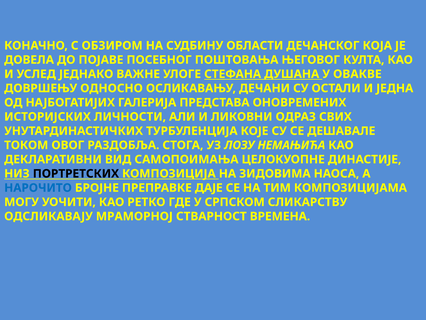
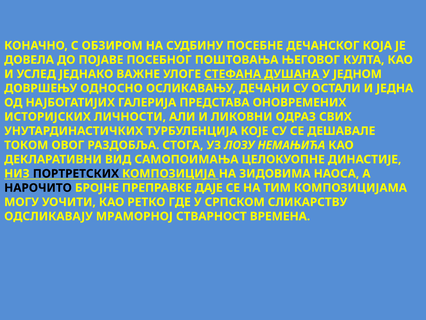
ОБЛАСТИ: ОБЛАСТИ -> ПОСЕБНЕ
ОВАКВЕ: ОВАКВЕ -> ЈЕДНОМ
НАРОЧИТО colour: blue -> black
